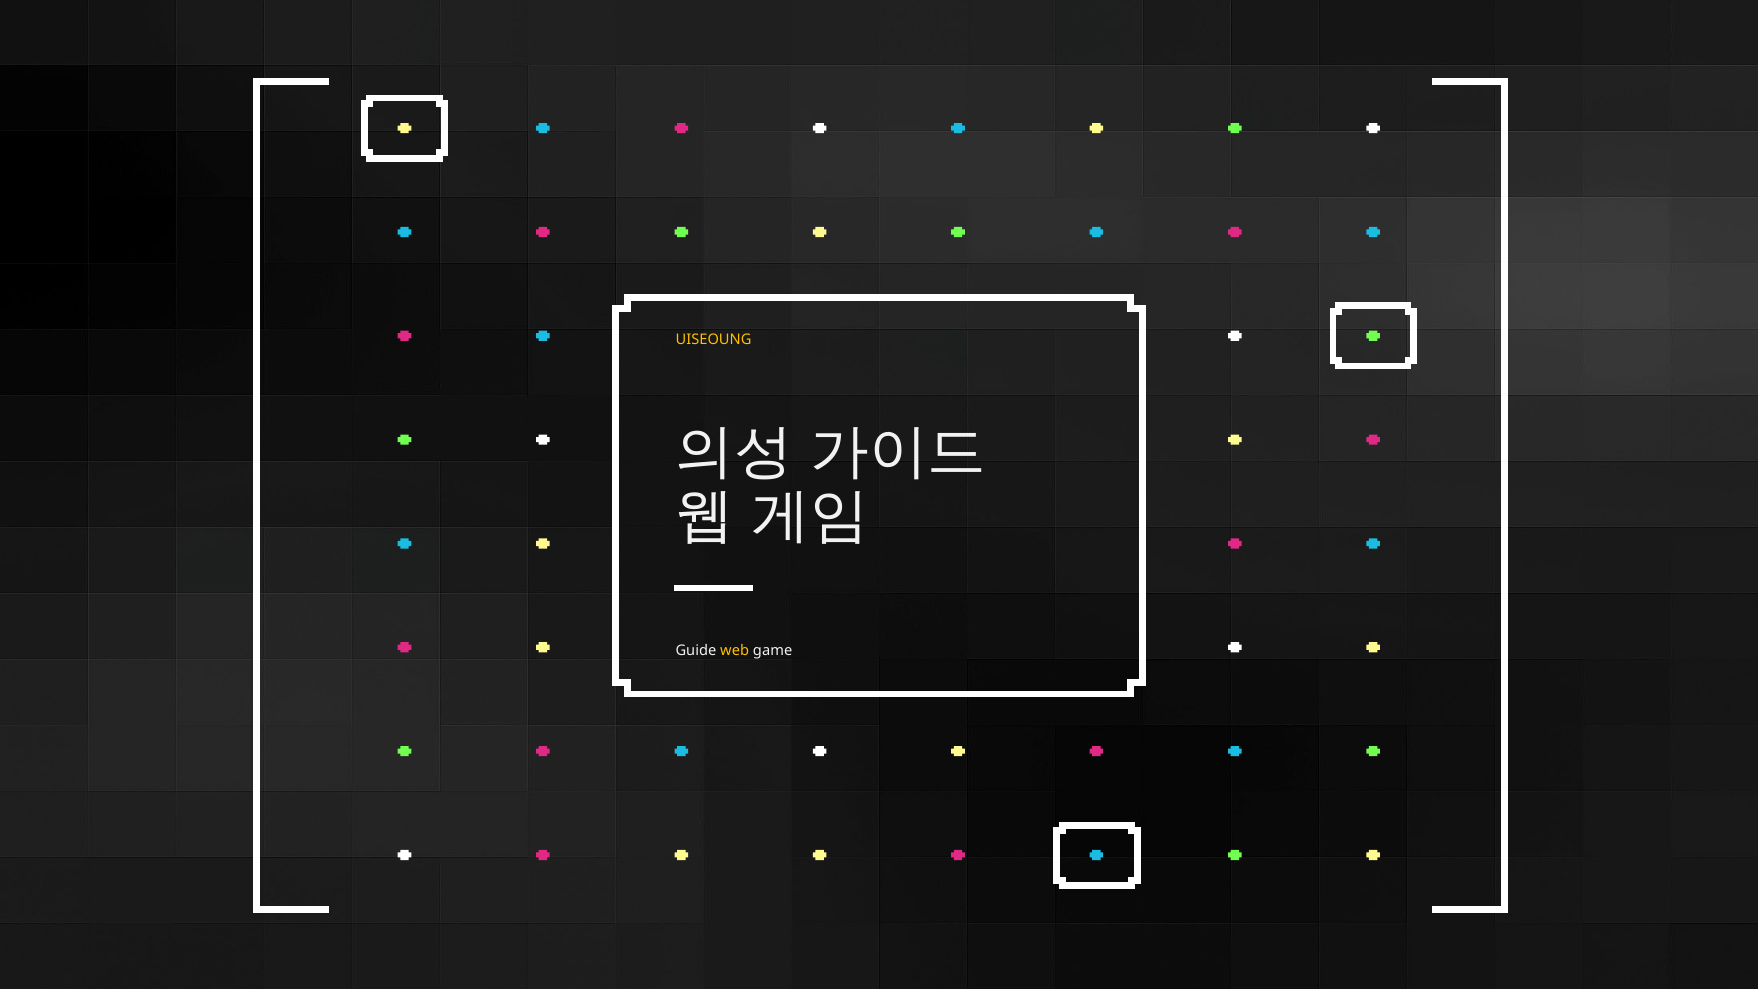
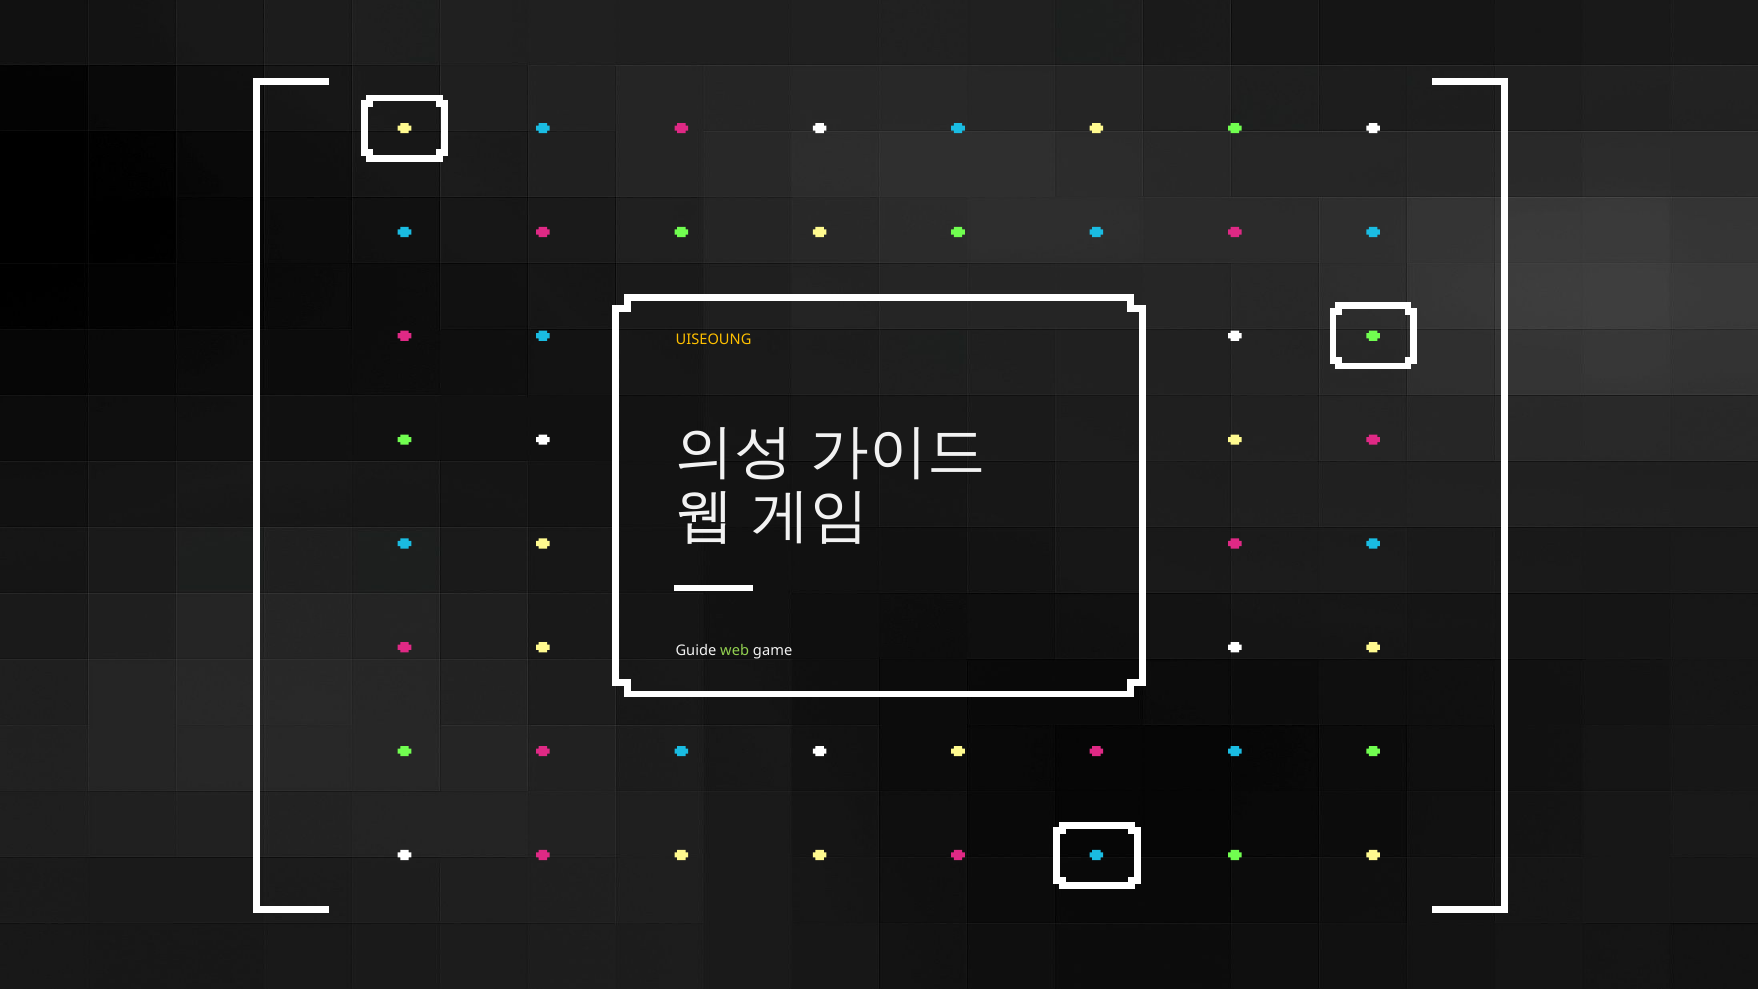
web colour: yellow -> light green
